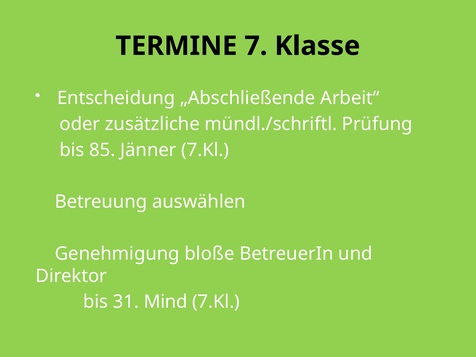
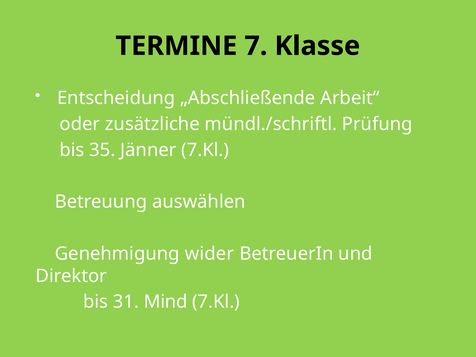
85: 85 -> 35
bloße: bloße -> wider
